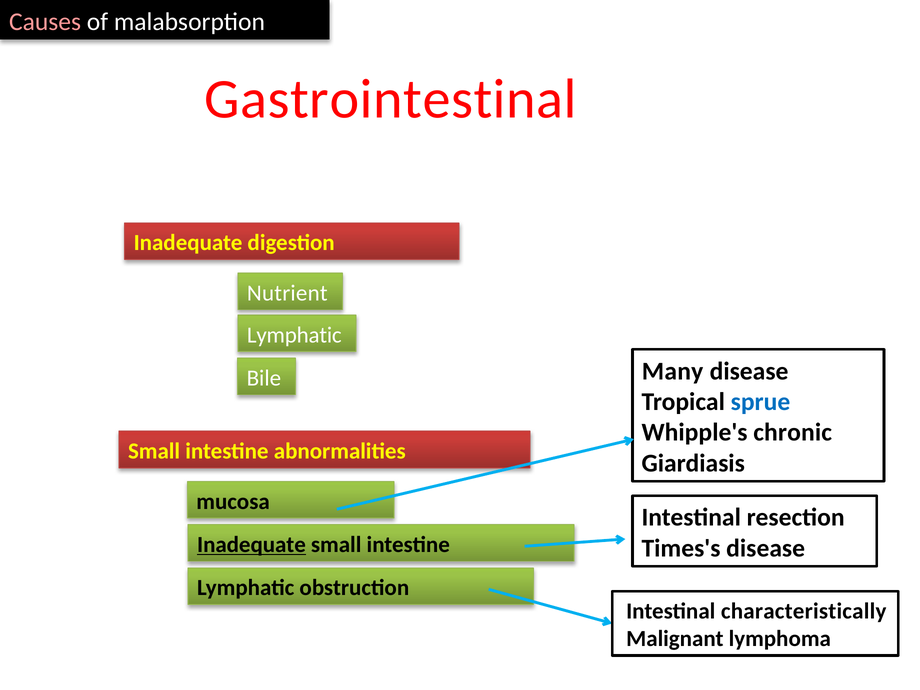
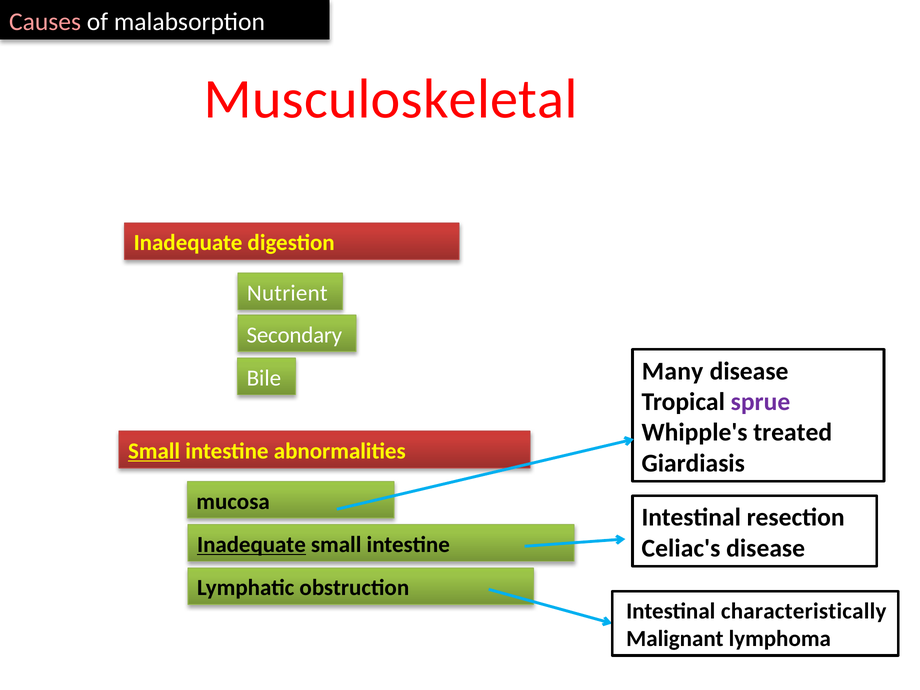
Gastrointestinal: Gastrointestinal -> Musculoskeletal
Lymphatic at (294, 335): Lymphatic -> Secondary
sprue colour: blue -> purple
chronic: chronic -> treated
Small at (154, 451) underline: none -> present
Times's: Times's -> Celiac's
